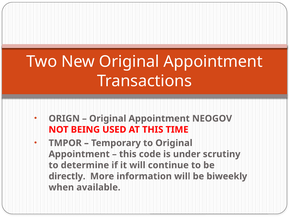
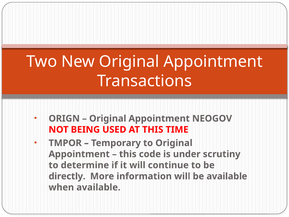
be biweekly: biweekly -> available
